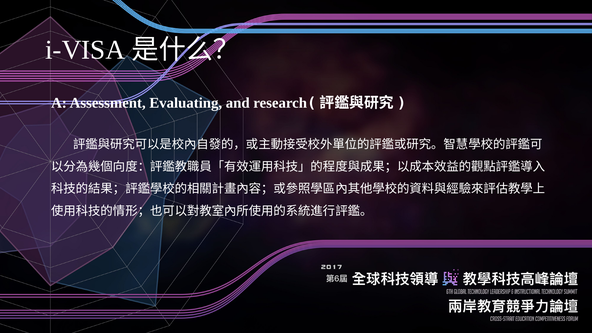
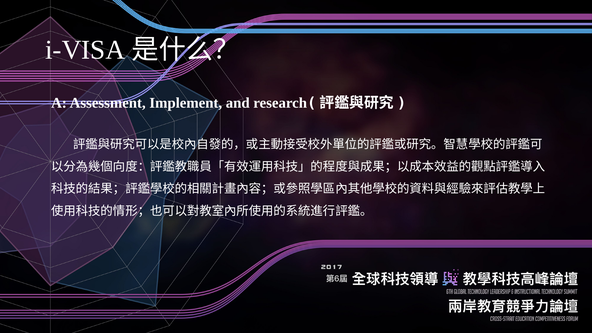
Evaluating: Evaluating -> Implement
